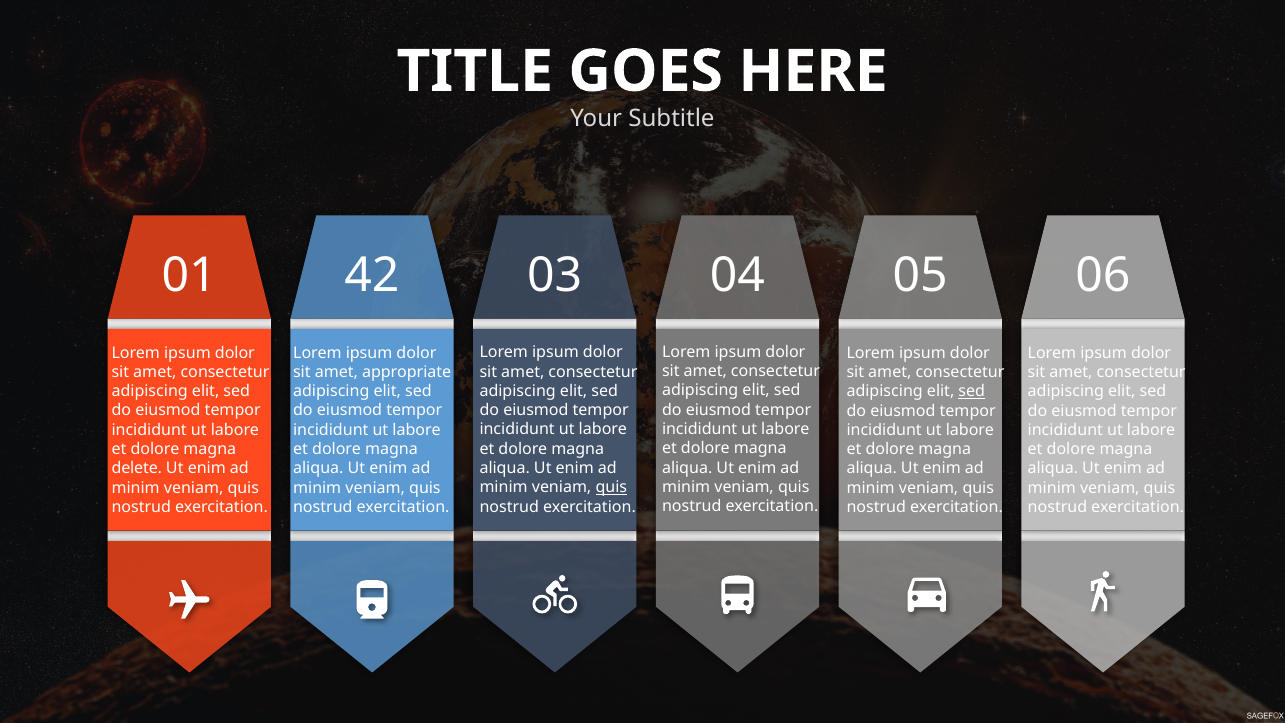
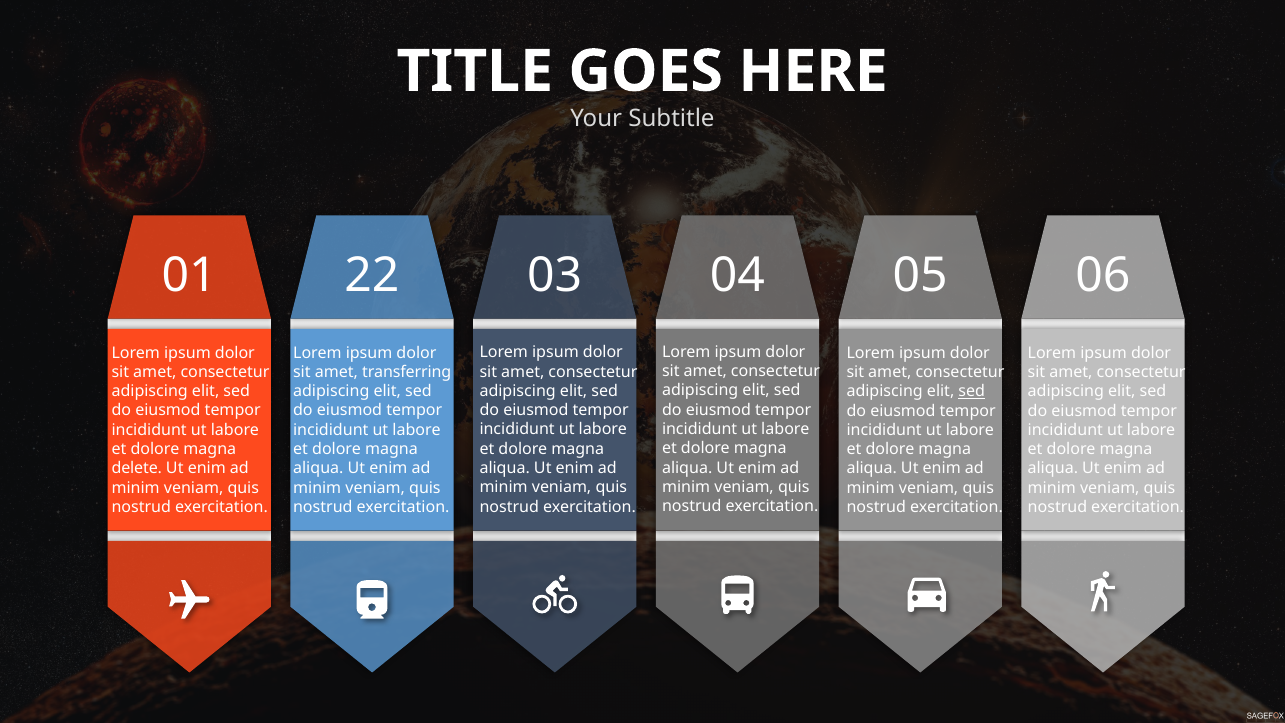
42: 42 -> 22
appropriate: appropriate -> transferring
quis at (611, 487) underline: present -> none
